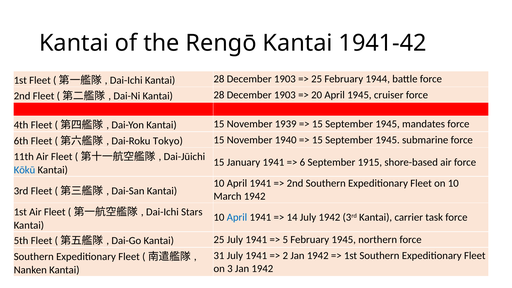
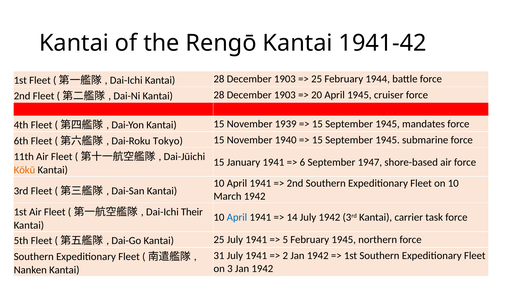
1915: 1915 -> 1947
Kōkū colour: blue -> orange
Stars: Stars -> Their
